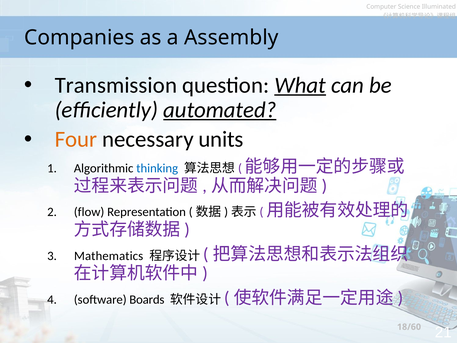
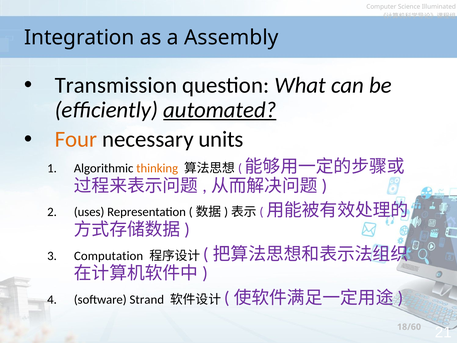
Companies: Companies -> Integration
What underline: present -> none
thinking colour: blue -> orange
flow: flow -> uses
Mathematics: Mathematics -> Computation
Boards: Boards -> Strand
